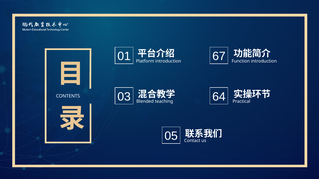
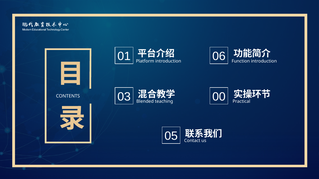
67: 67 -> 06
64: 64 -> 00
